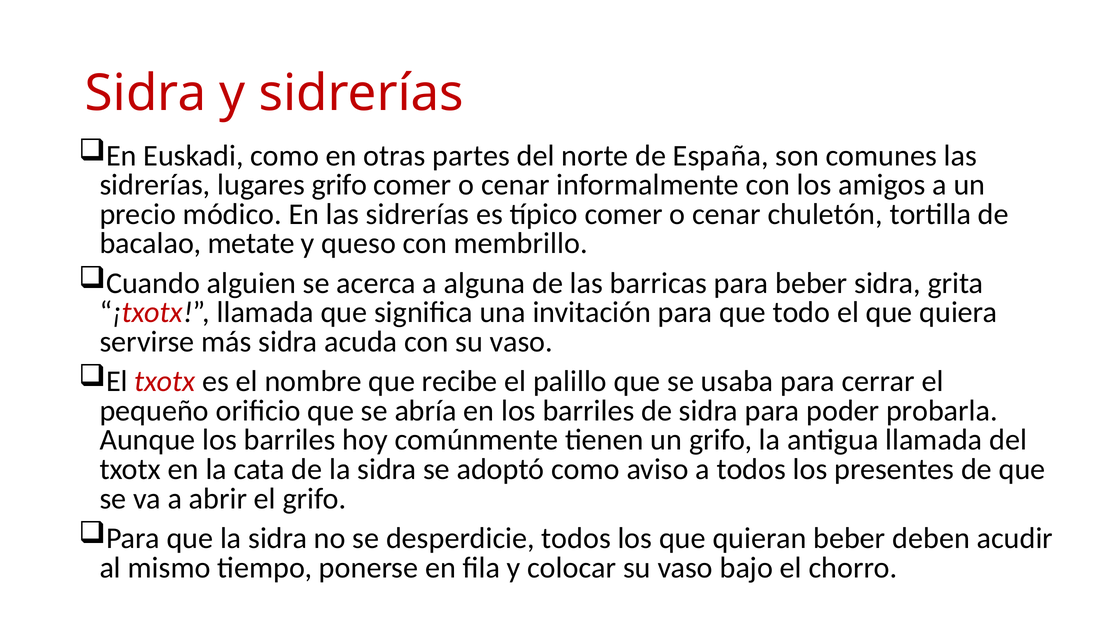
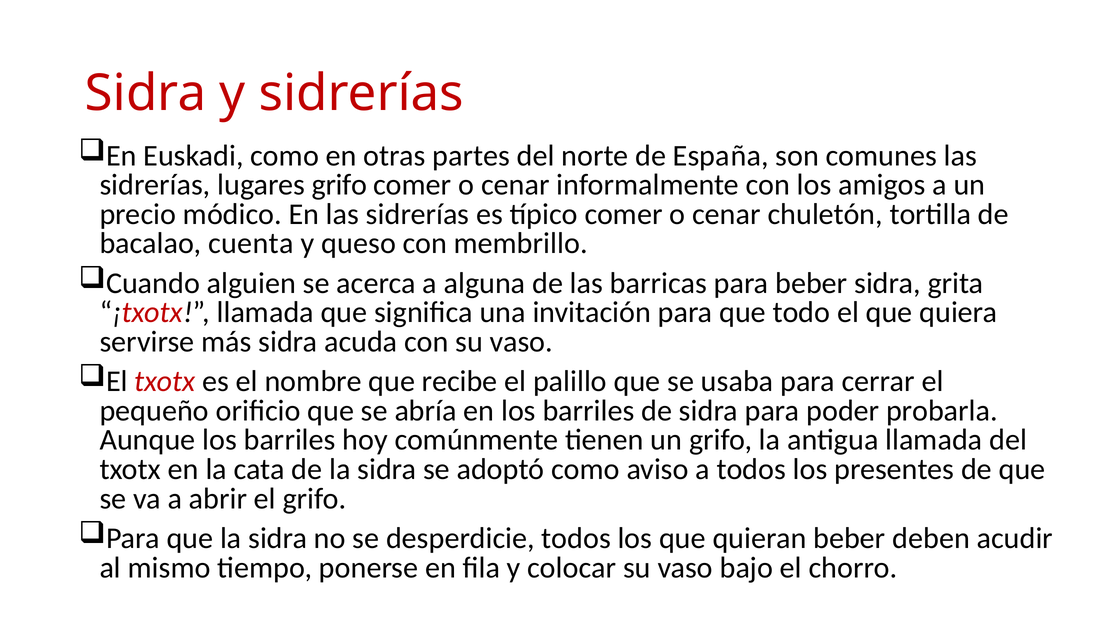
metate: metate -> cuenta
